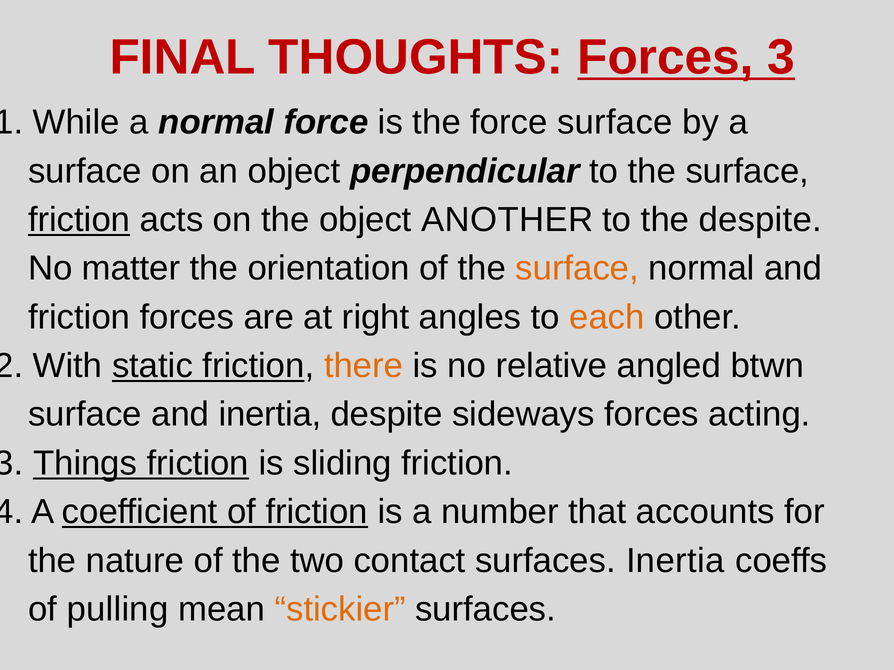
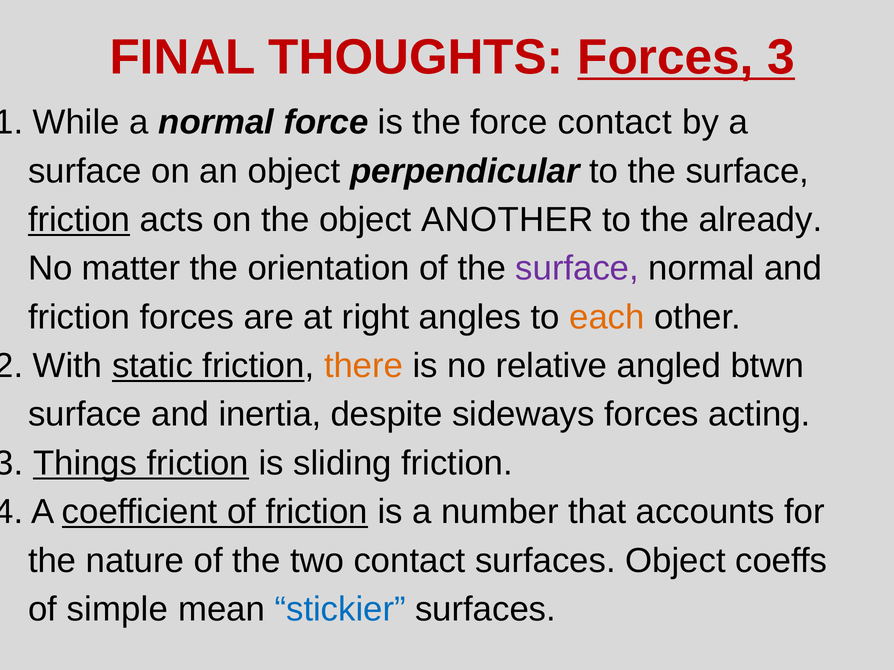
force surface: surface -> contact
the despite: despite -> already
surface at (577, 269) colour: orange -> purple
surfaces Inertia: Inertia -> Object
pulling: pulling -> simple
stickier colour: orange -> blue
